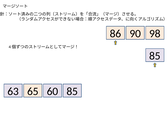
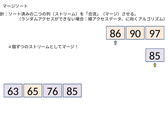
98: 98 -> 97
60: 60 -> 76
